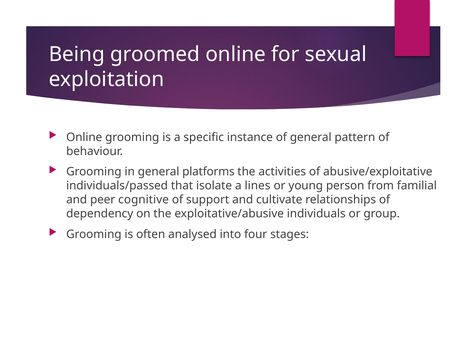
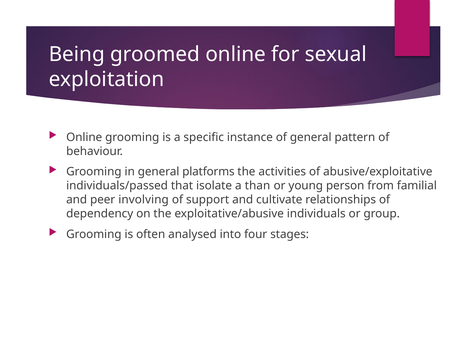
lines: lines -> than
cognitive: cognitive -> involving
